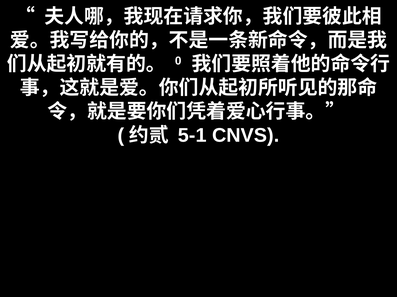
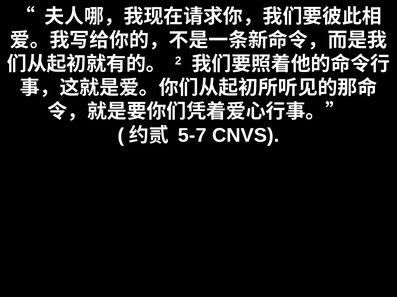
0: 0 -> 2
5-1: 5-1 -> 5-7
